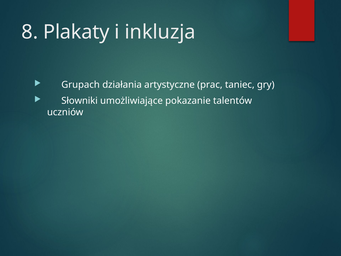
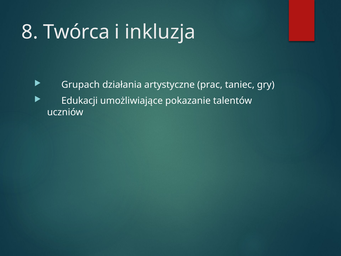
Plakaty: Plakaty -> Twórca
Słowniki: Słowniki -> Edukacji
